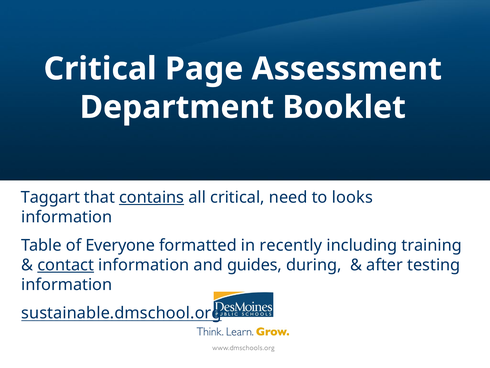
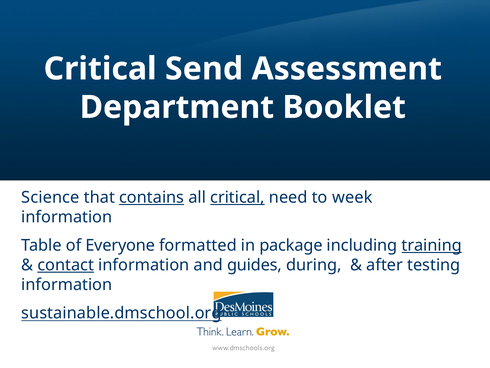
Page: Page -> Send
Taggart: Taggart -> Science
critical at (237, 197) underline: none -> present
looks: looks -> week
recently: recently -> package
training underline: none -> present
